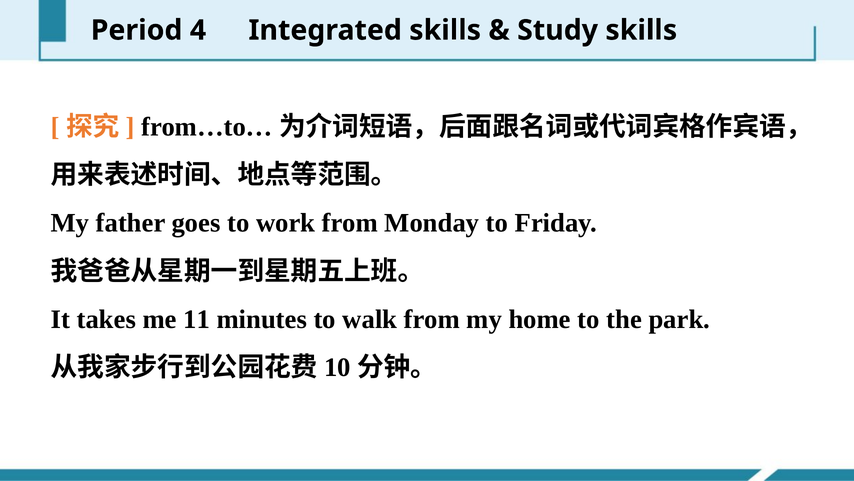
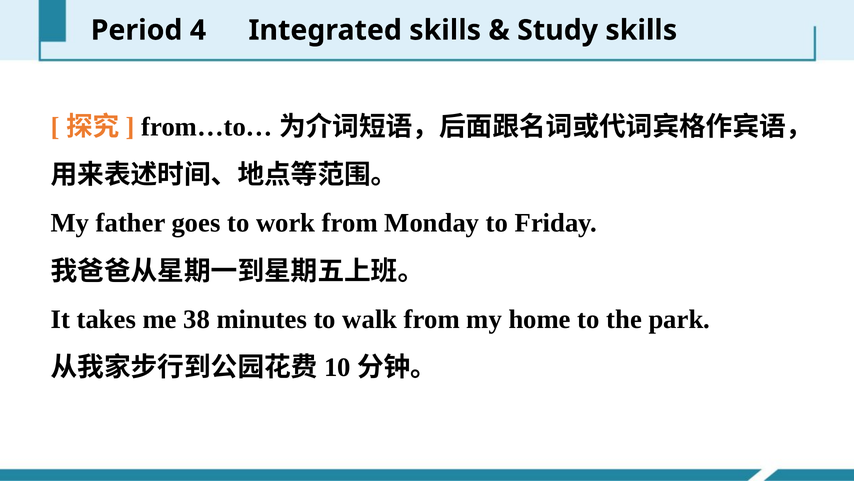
11: 11 -> 38
